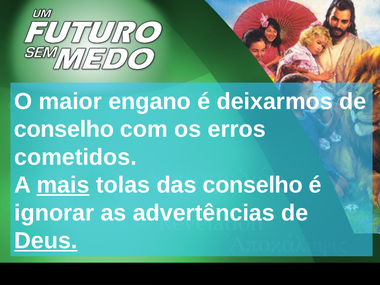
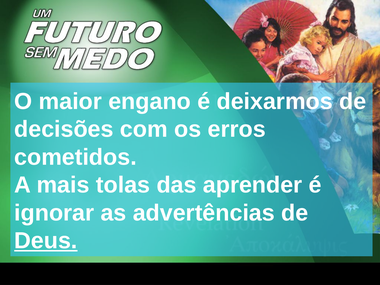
conselho at (64, 129): conselho -> decisões
mais underline: present -> none
das conselho: conselho -> aprender
